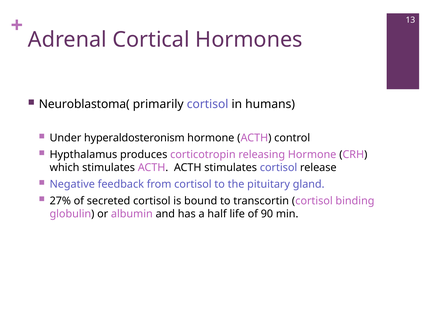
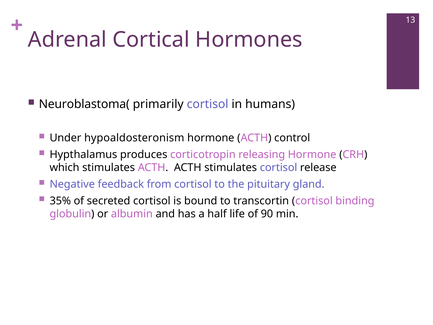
hyperaldosteronism: hyperaldosteronism -> hypoaldosteronism
27%: 27% -> 35%
